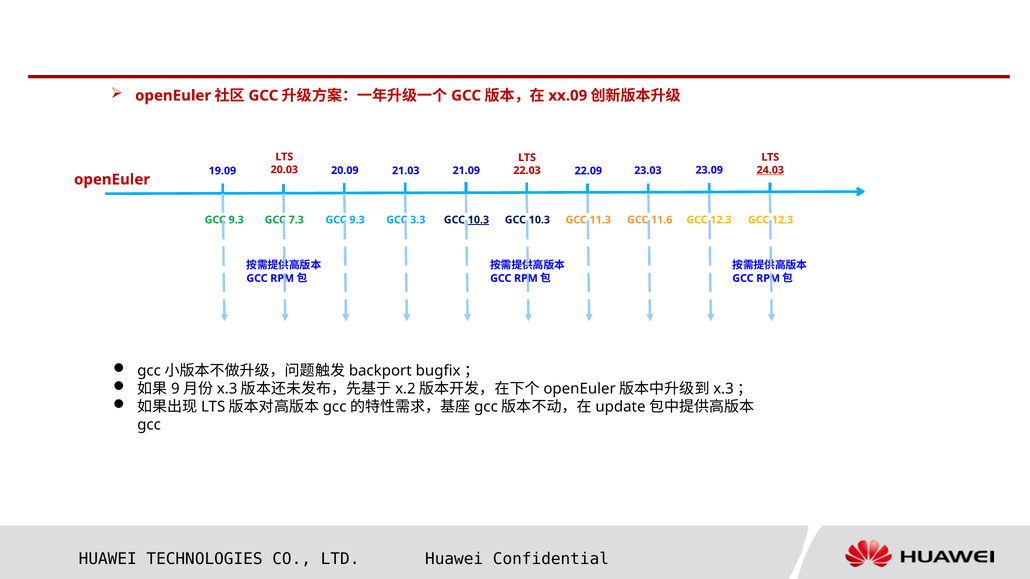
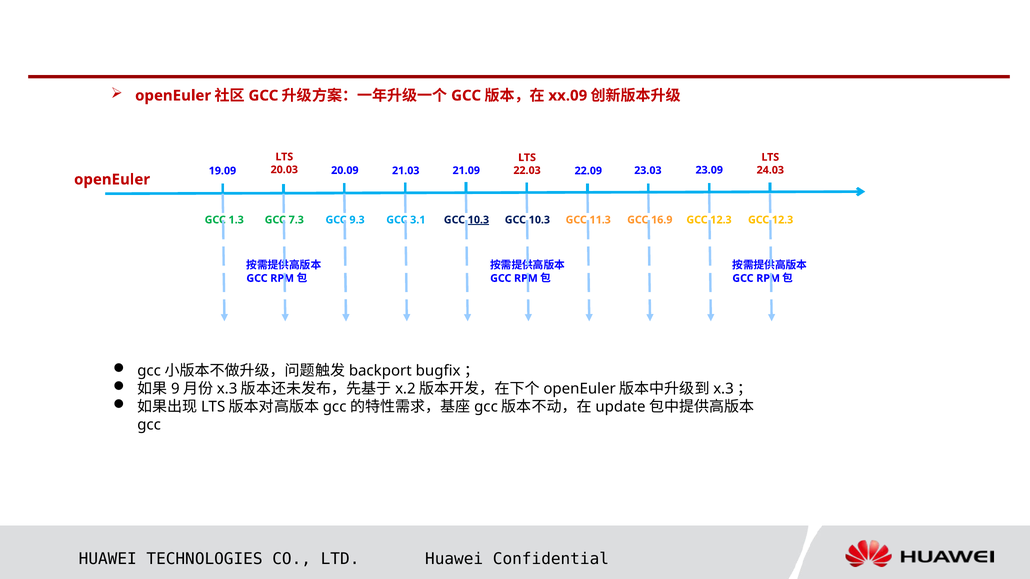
24.03 underline: present -> none
9.3 at (236, 220): 9.3 -> 1.3
3.3: 3.3 -> 3.1
11.6: 11.6 -> 16.9
